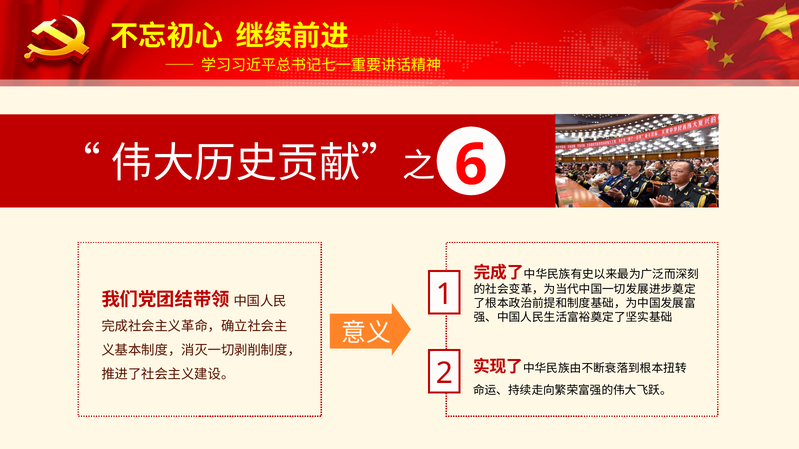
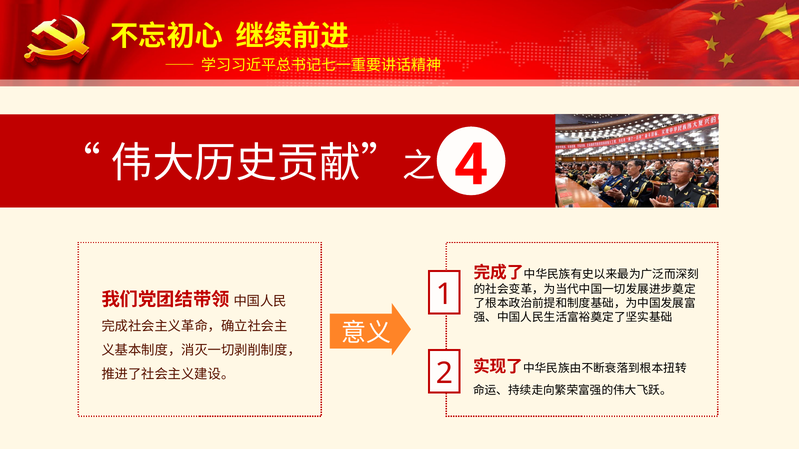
6: 6 -> 4
